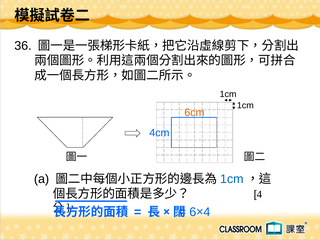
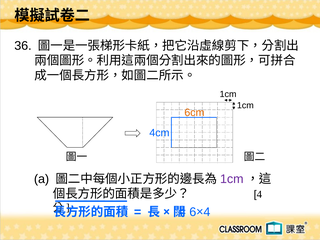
1cm at (232, 179) colour: blue -> purple
